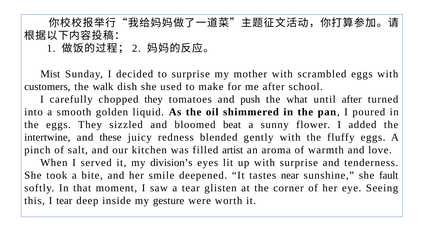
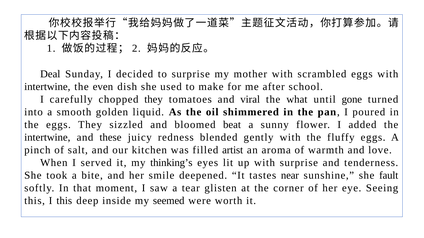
Mist: Mist -> Deal
customers at (47, 87): customers -> intertwine
walk: walk -> even
push: push -> viral
until after: after -> gone
division’s: division’s -> thinking’s
I tear: tear -> this
gesture: gesture -> seemed
